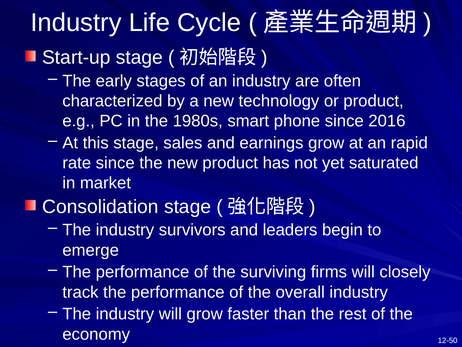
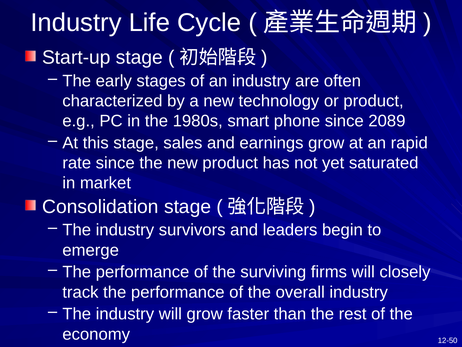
2016: 2016 -> 2089
